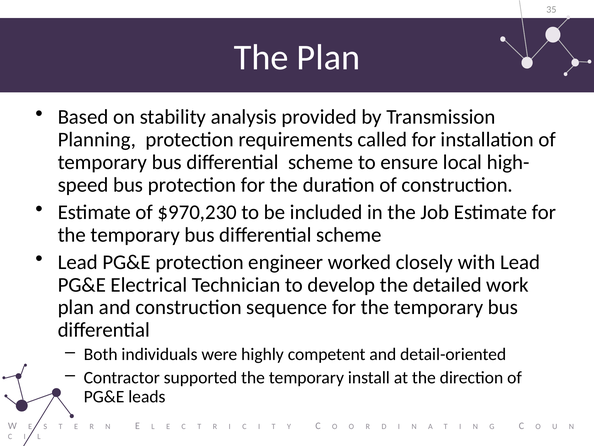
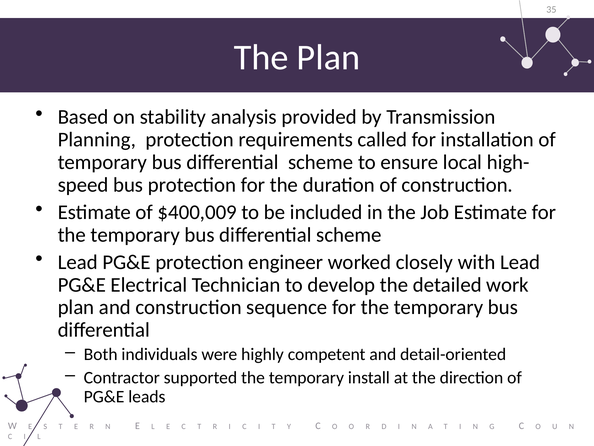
$970,230: $970,230 -> $400,009
